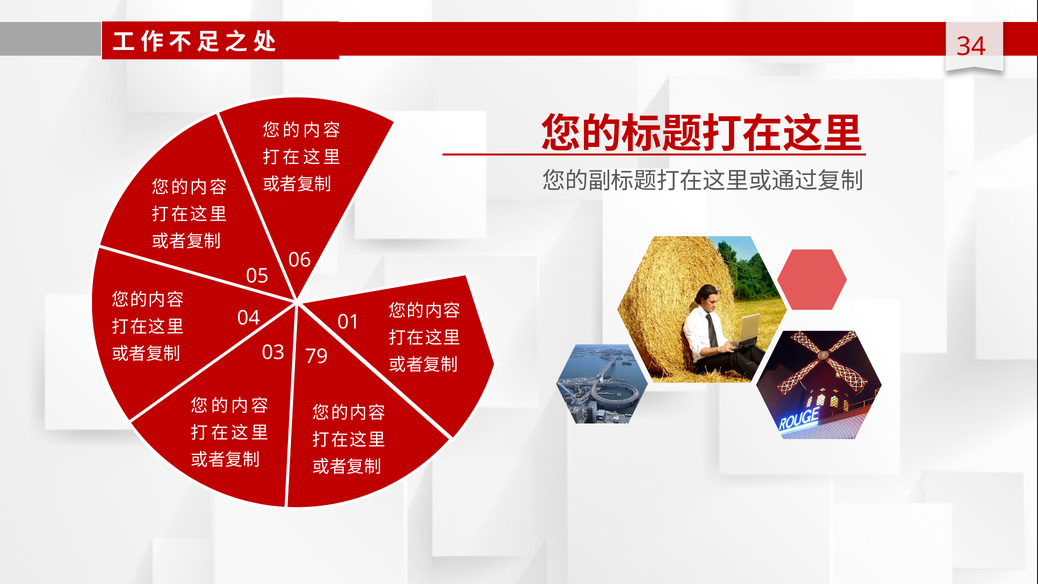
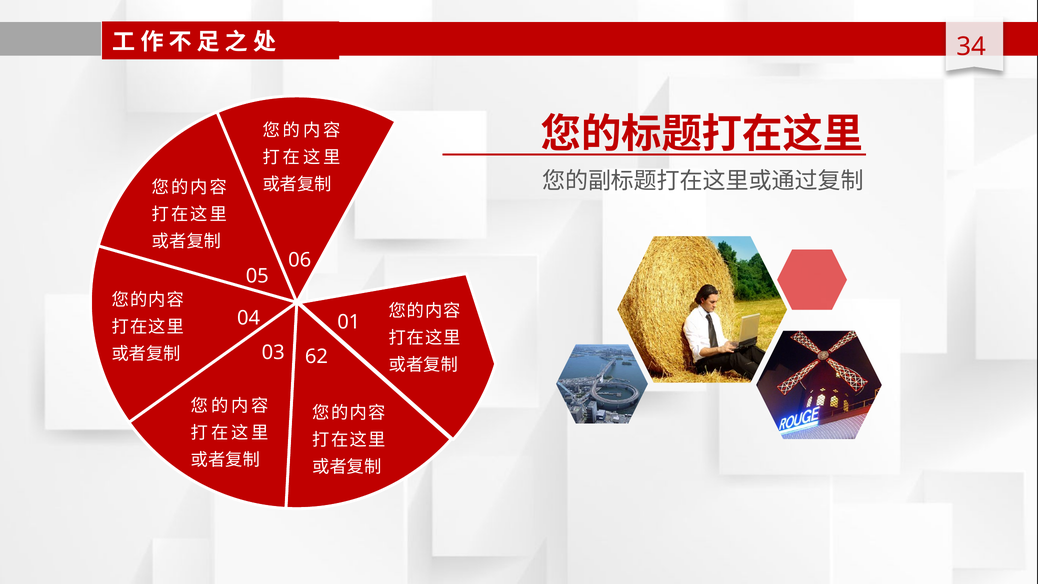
79: 79 -> 62
